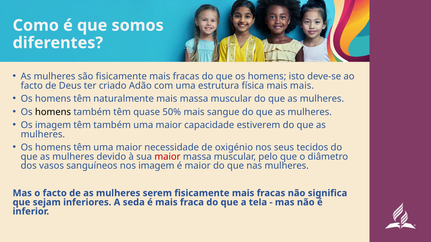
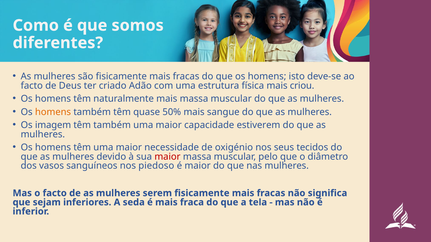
mais mais: mais -> criou
homens at (53, 112) colour: black -> orange
nos imagem: imagem -> piedoso
